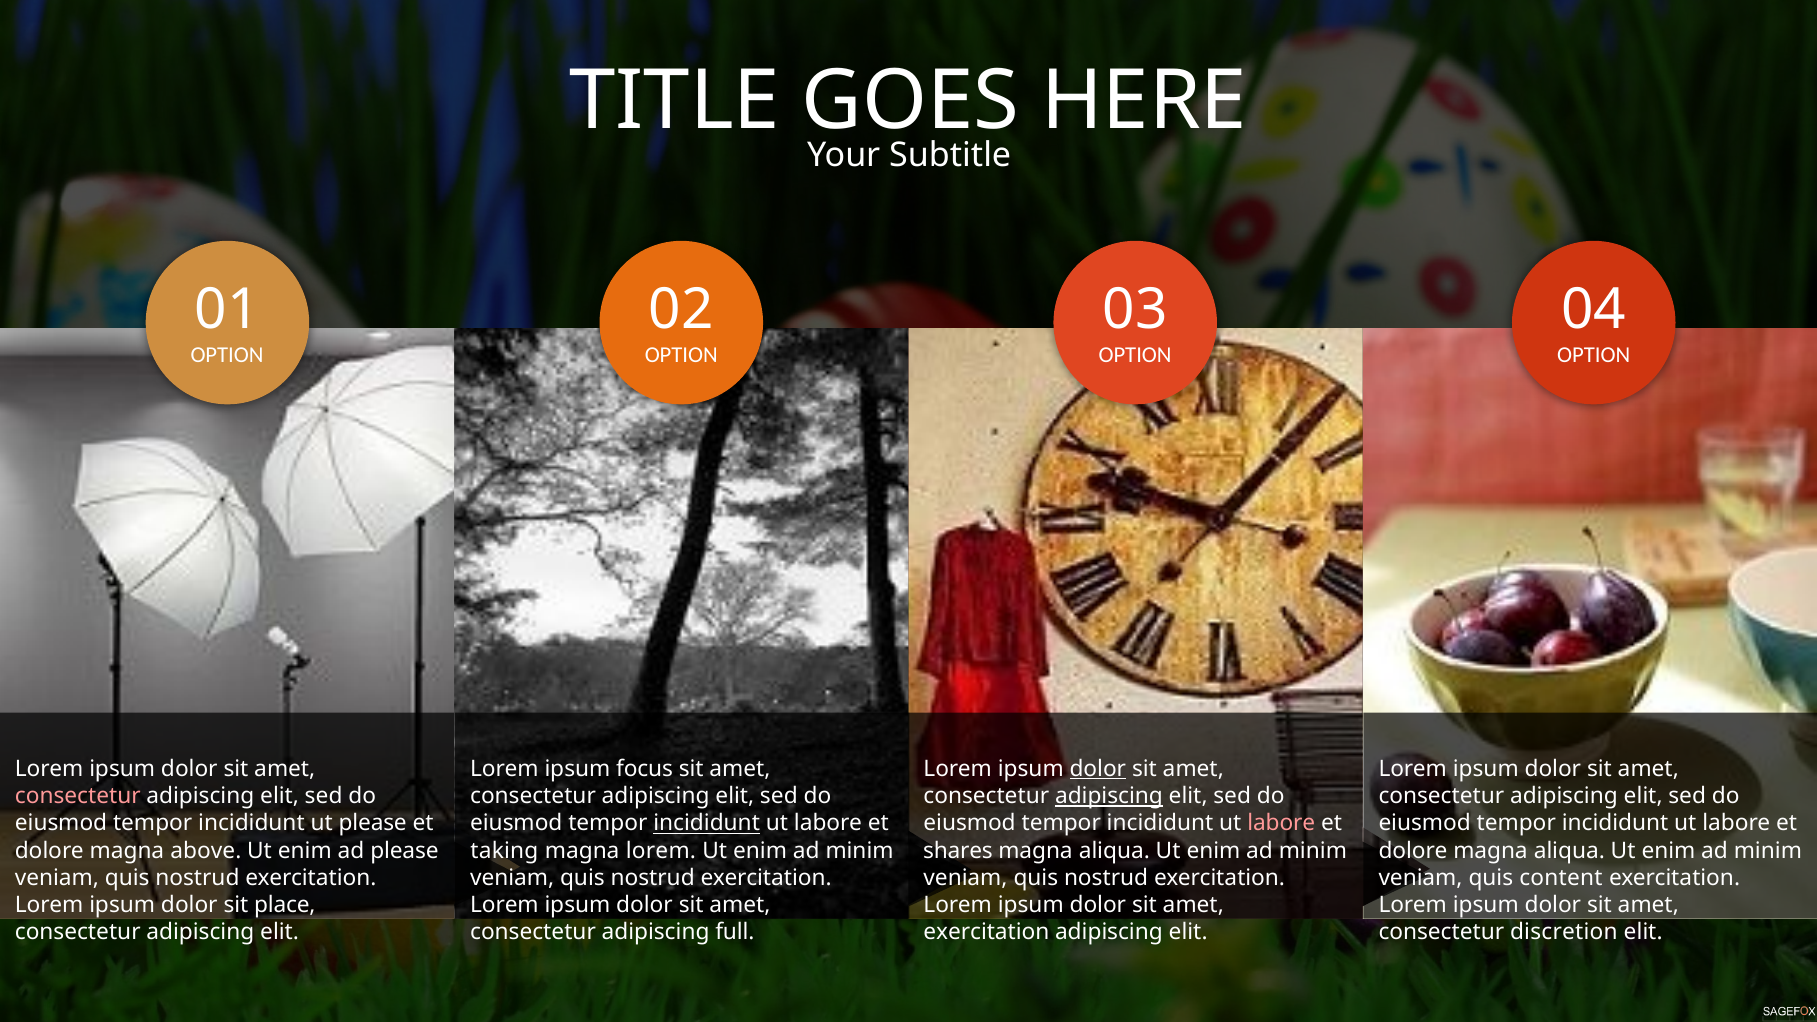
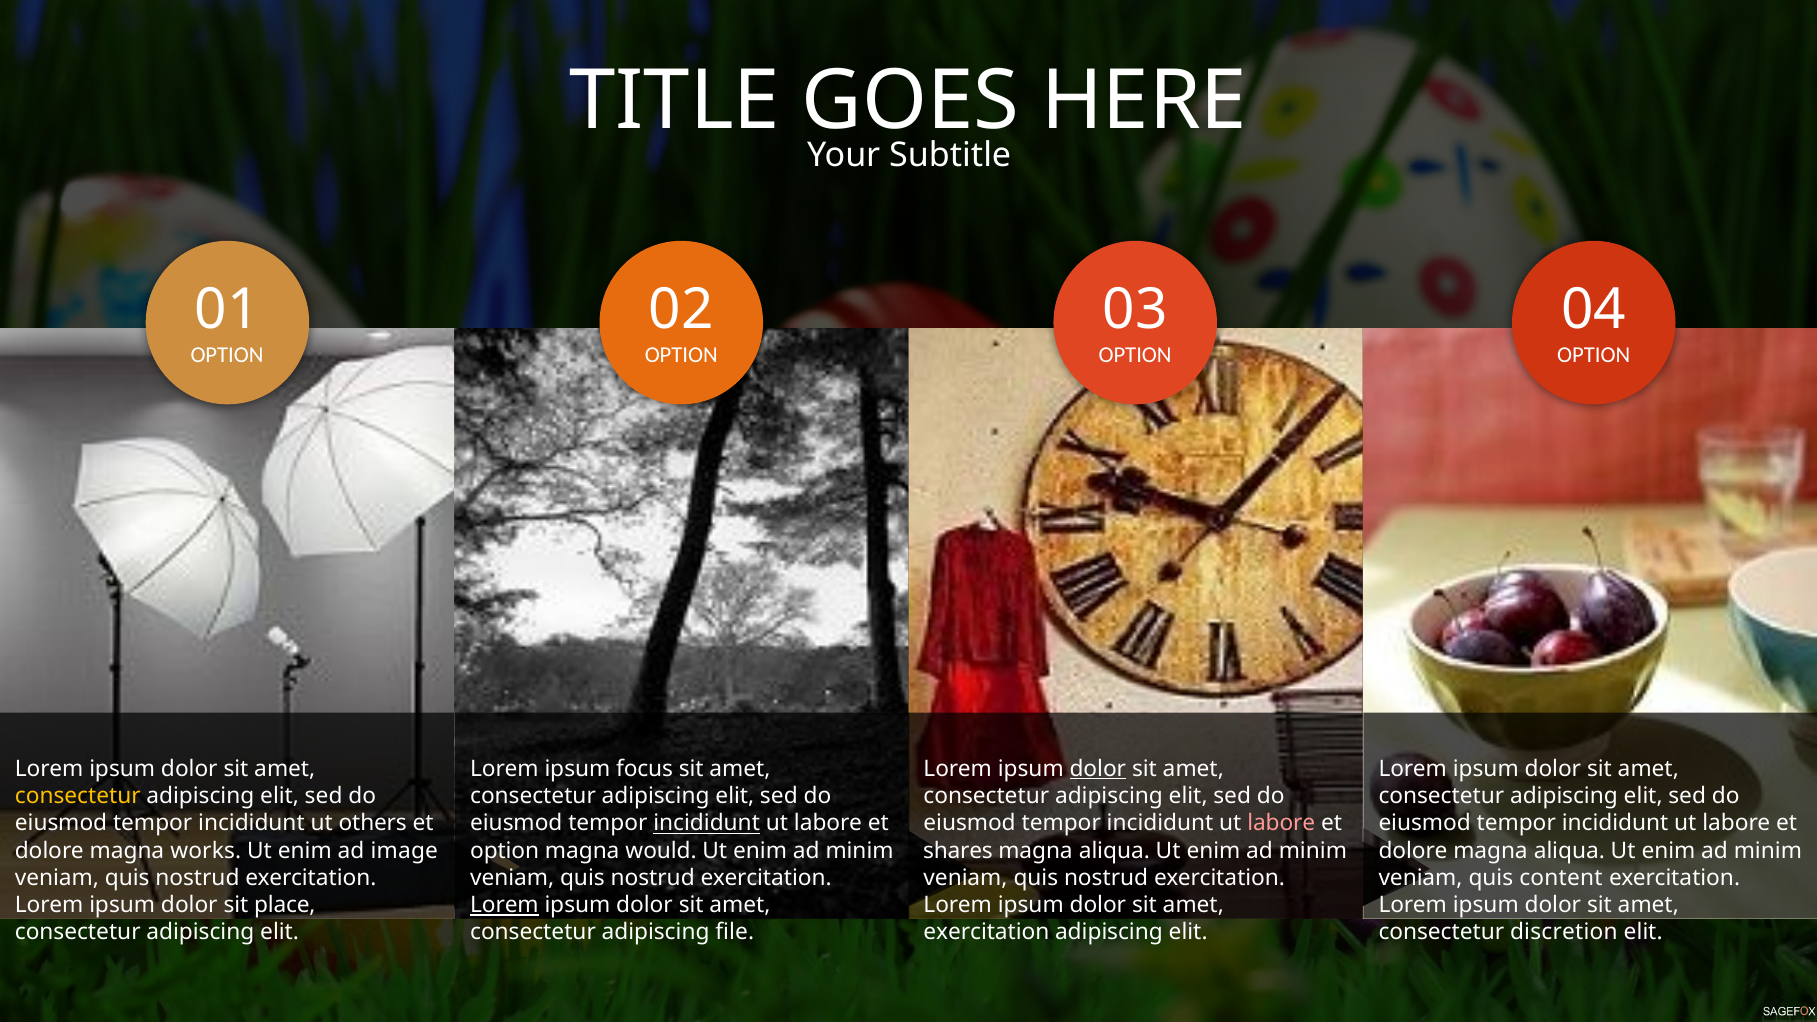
consectetur at (78, 796) colour: pink -> yellow
adipiscing at (1109, 796) underline: present -> none
ut please: please -> others
above: above -> works
ad please: please -> image
taking at (504, 851): taking -> option
magna lorem: lorem -> would
Lorem at (504, 905) underline: none -> present
full: full -> file
